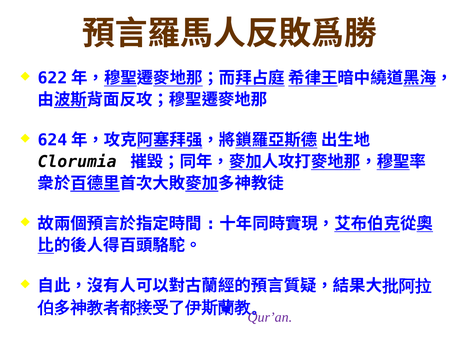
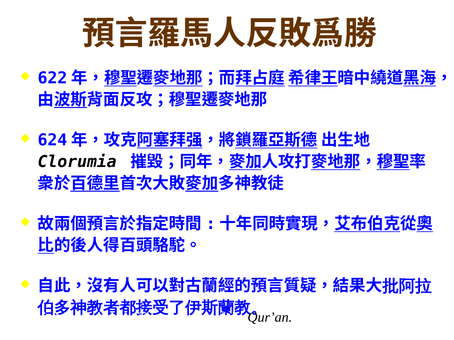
Qur’an colour: purple -> black
